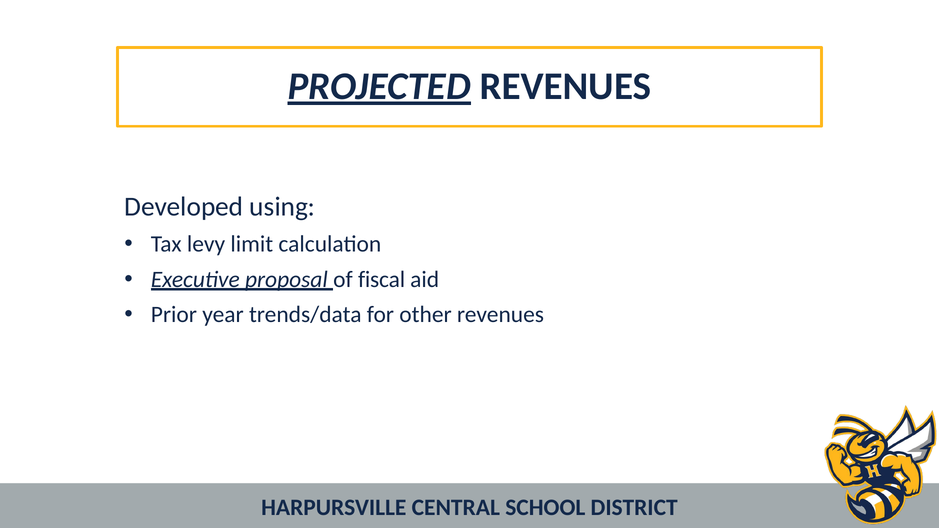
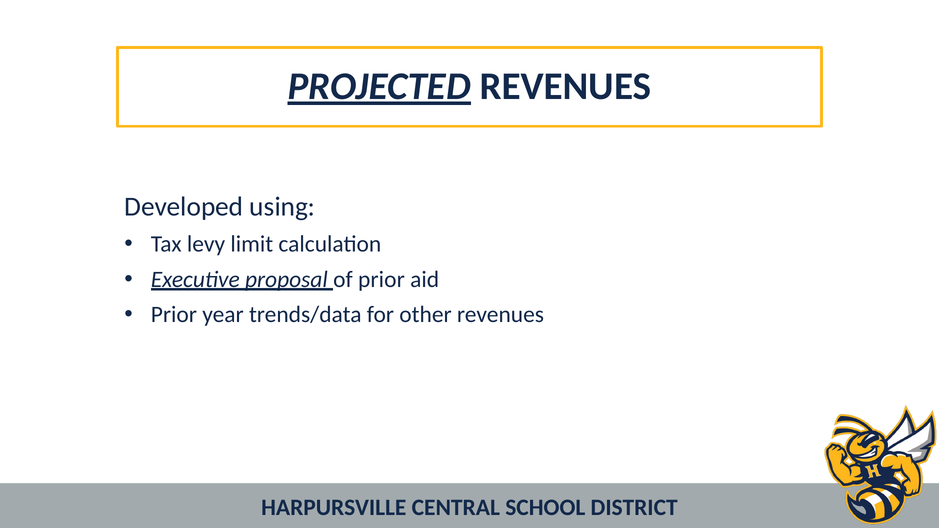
of fiscal: fiscal -> prior
